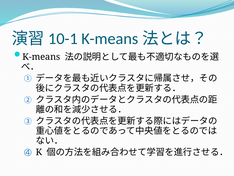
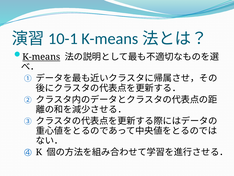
K-means underline: none -> present
